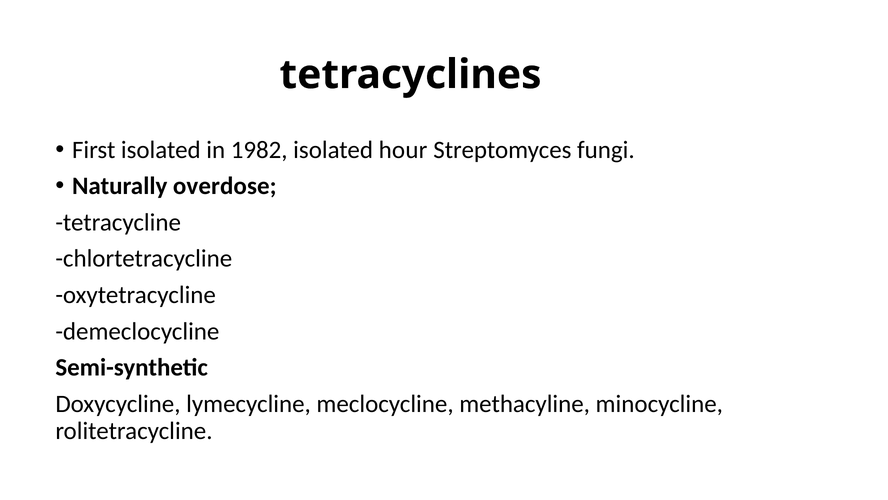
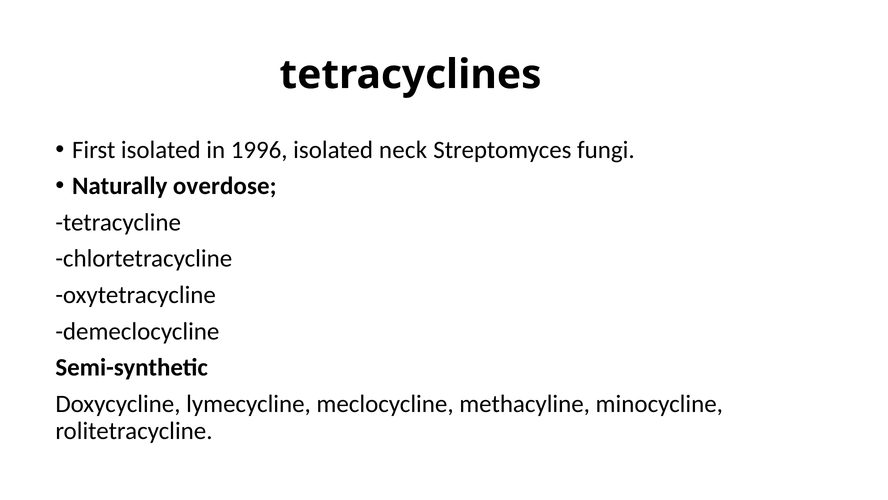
1982: 1982 -> 1996
hour: hour -> neck
